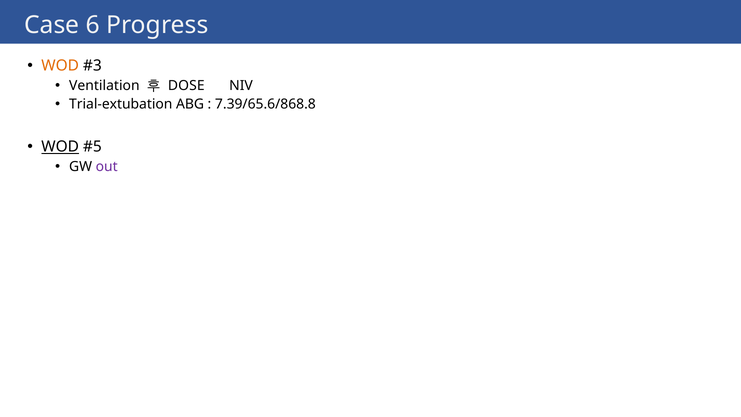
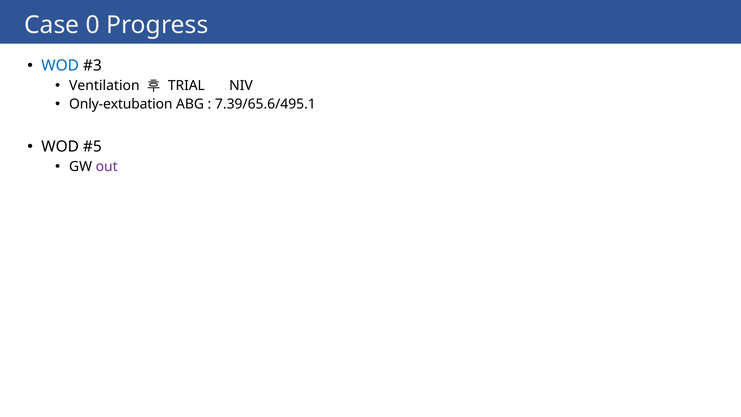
6: 6 -> 0
WOD at (60, 66) colour: orange -> blue
DOSE: DOSE -> TRIAL
Trial-extubation: Trial-extubation -> Only-extubation
7.39/65.6/868.8: 7.39/65.6/868.8 -> 7.39/65.6/495.1
WOD at (60, 147) underline: present -> none
